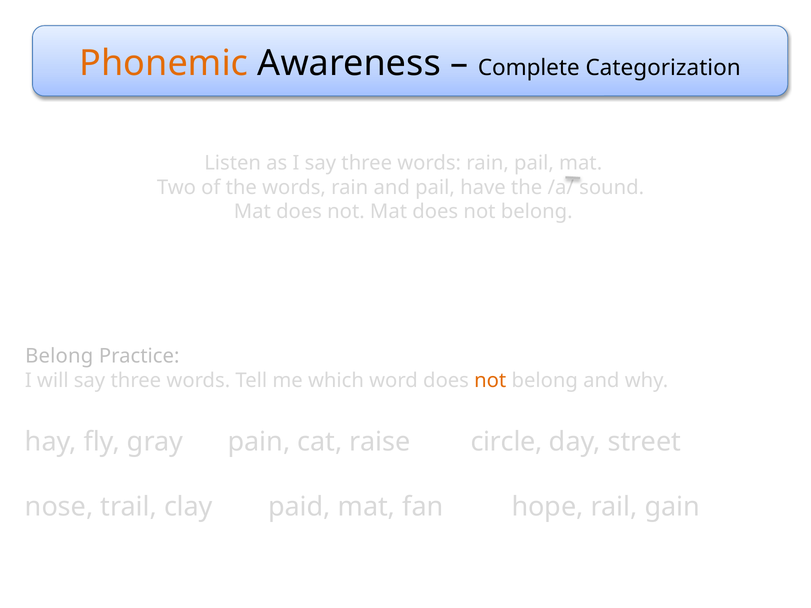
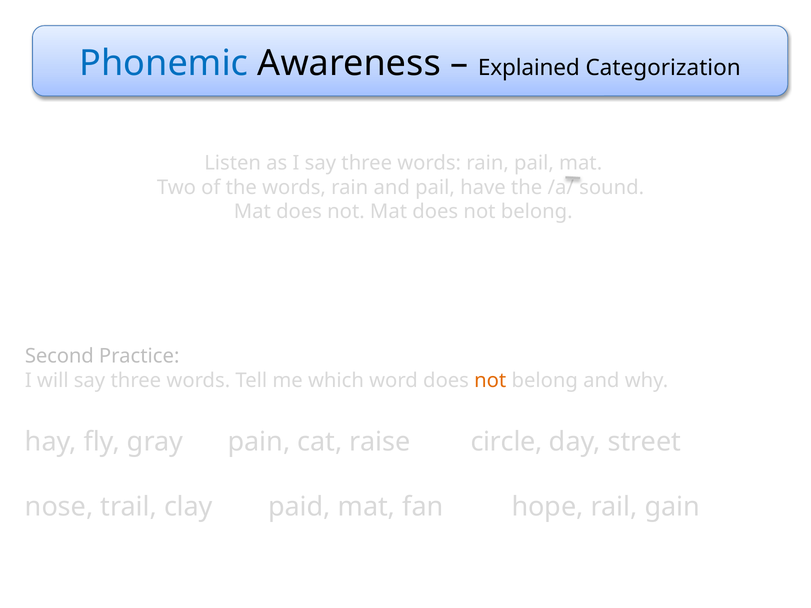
Phonemic colour: orange -> blue
Complete: Complete -> Explained
Belong at (59, 356): Belong -> Second
